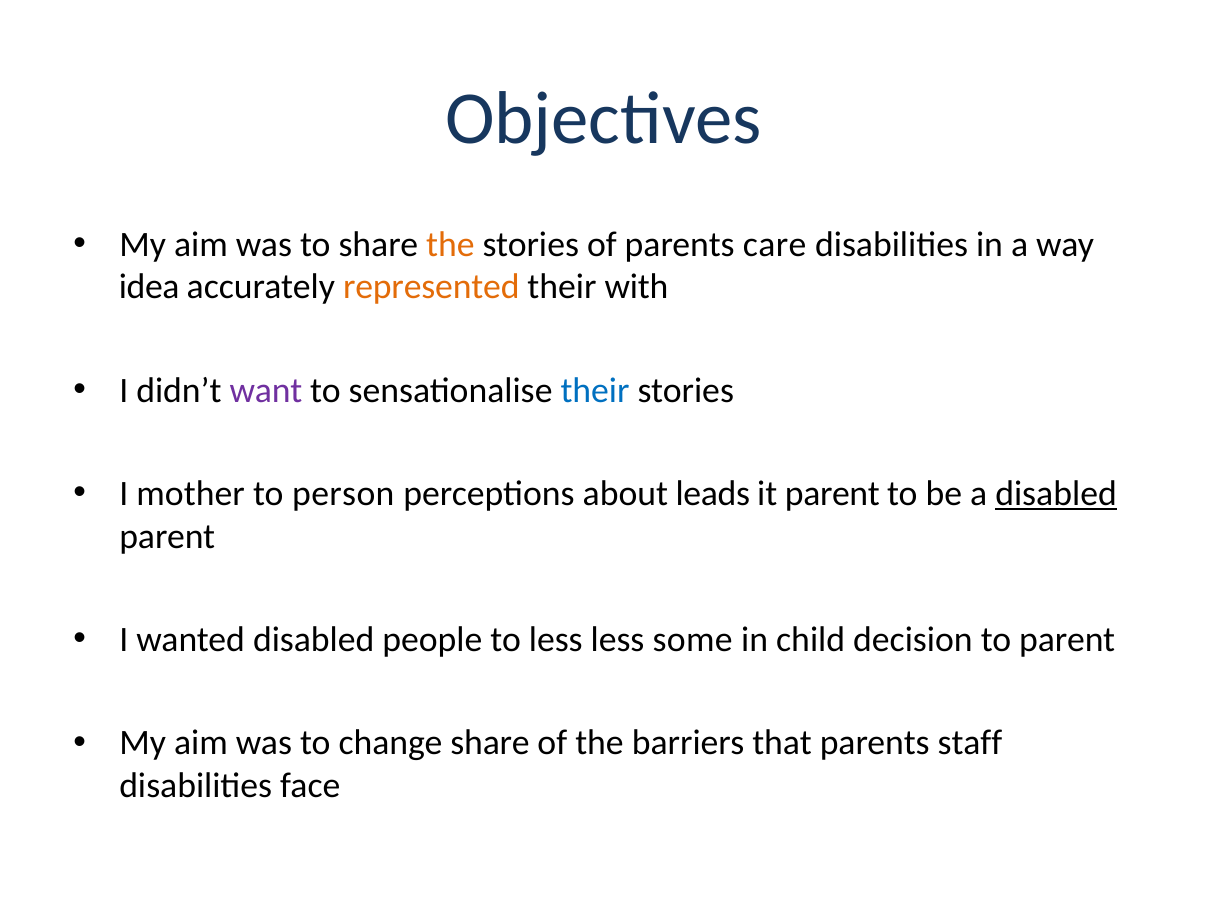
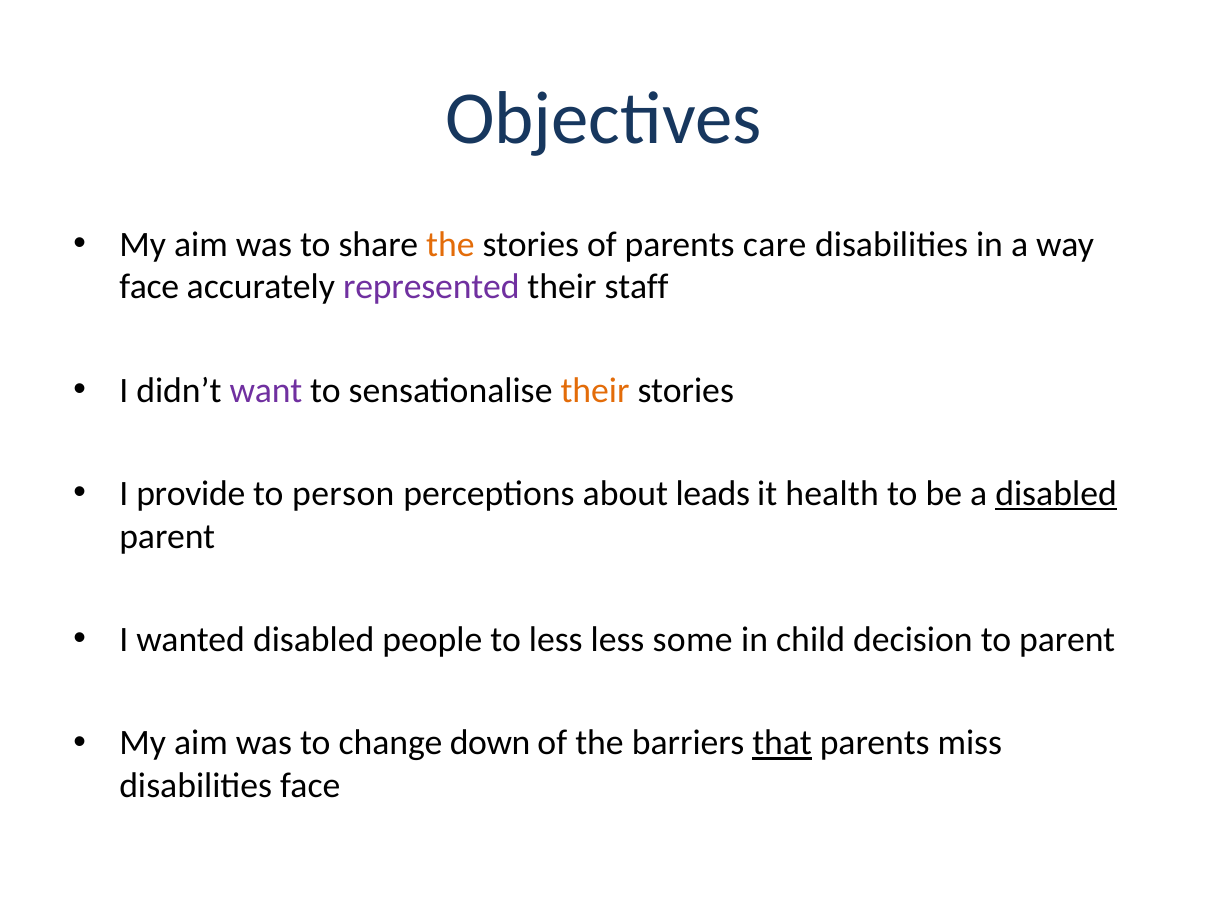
idea at (149, 287): idea -> face
represented colour: orange -> purple
with: with -> staff
their at (595, 390) colour: blue -> orange
mother: mother -> provide
it parent: parent -> health
change share: share -> down
that underline: none -> present
staff: staff -> miss
